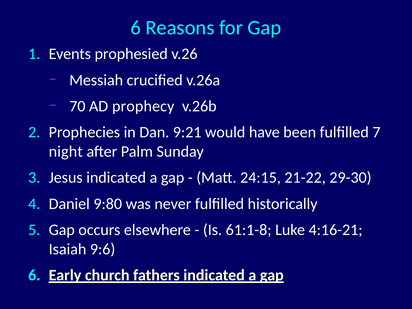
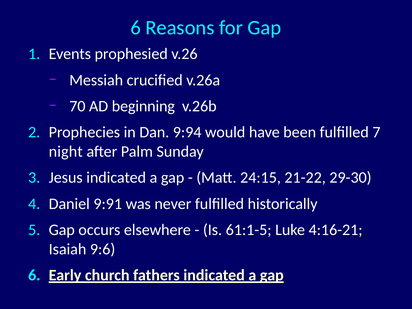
prophecy: prophecy -> beginning
9:21: 9:21 -> 9:94
9:80: 9:80 -> 9:91
61:1-8: 61:1-8 -> 61:1-5
